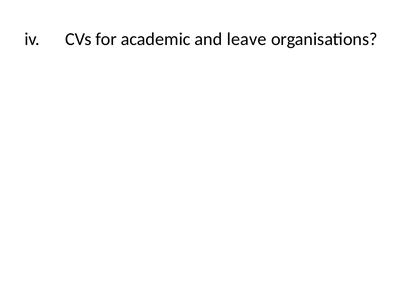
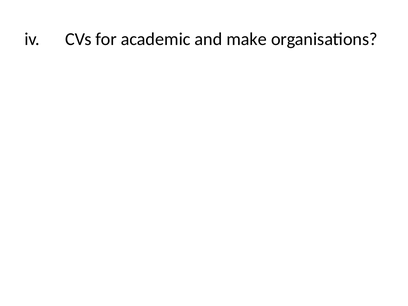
leave: leave -> make
